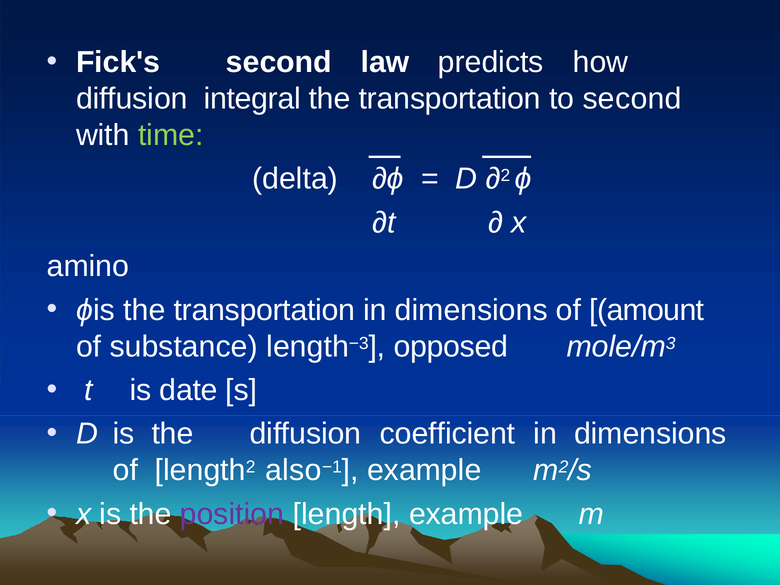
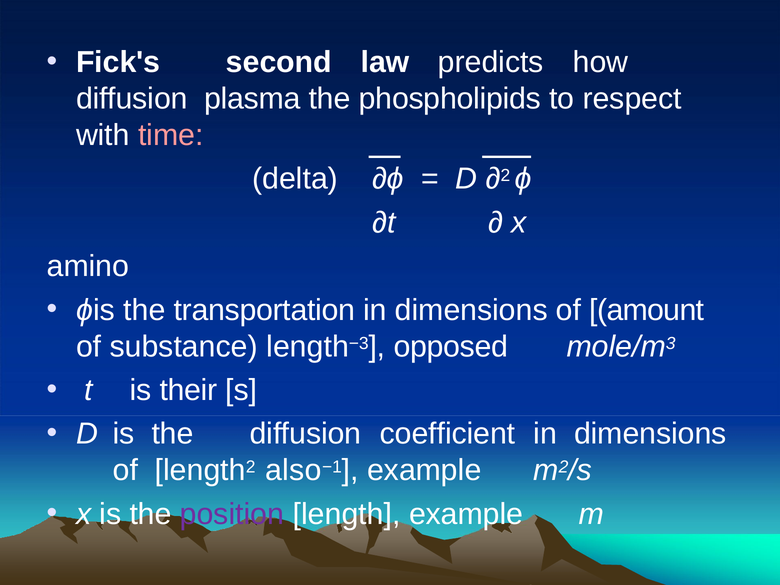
integral: integral -> plasma
transportation at (450, 99): transportation -> phospholipids
to second: second -> respect
time colour: light green -> pink
date: date -> their
